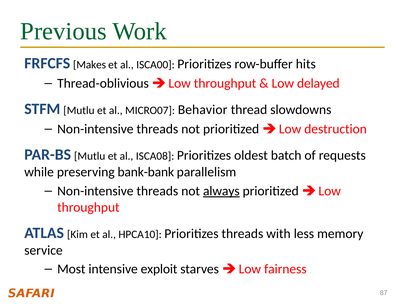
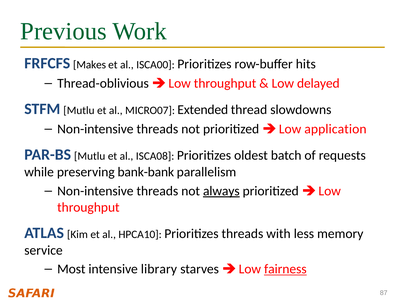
Behavior: Behavior -> Extended
destruction: destruction -> application
exploit: exploit -> library
fairness underline: none -> present
